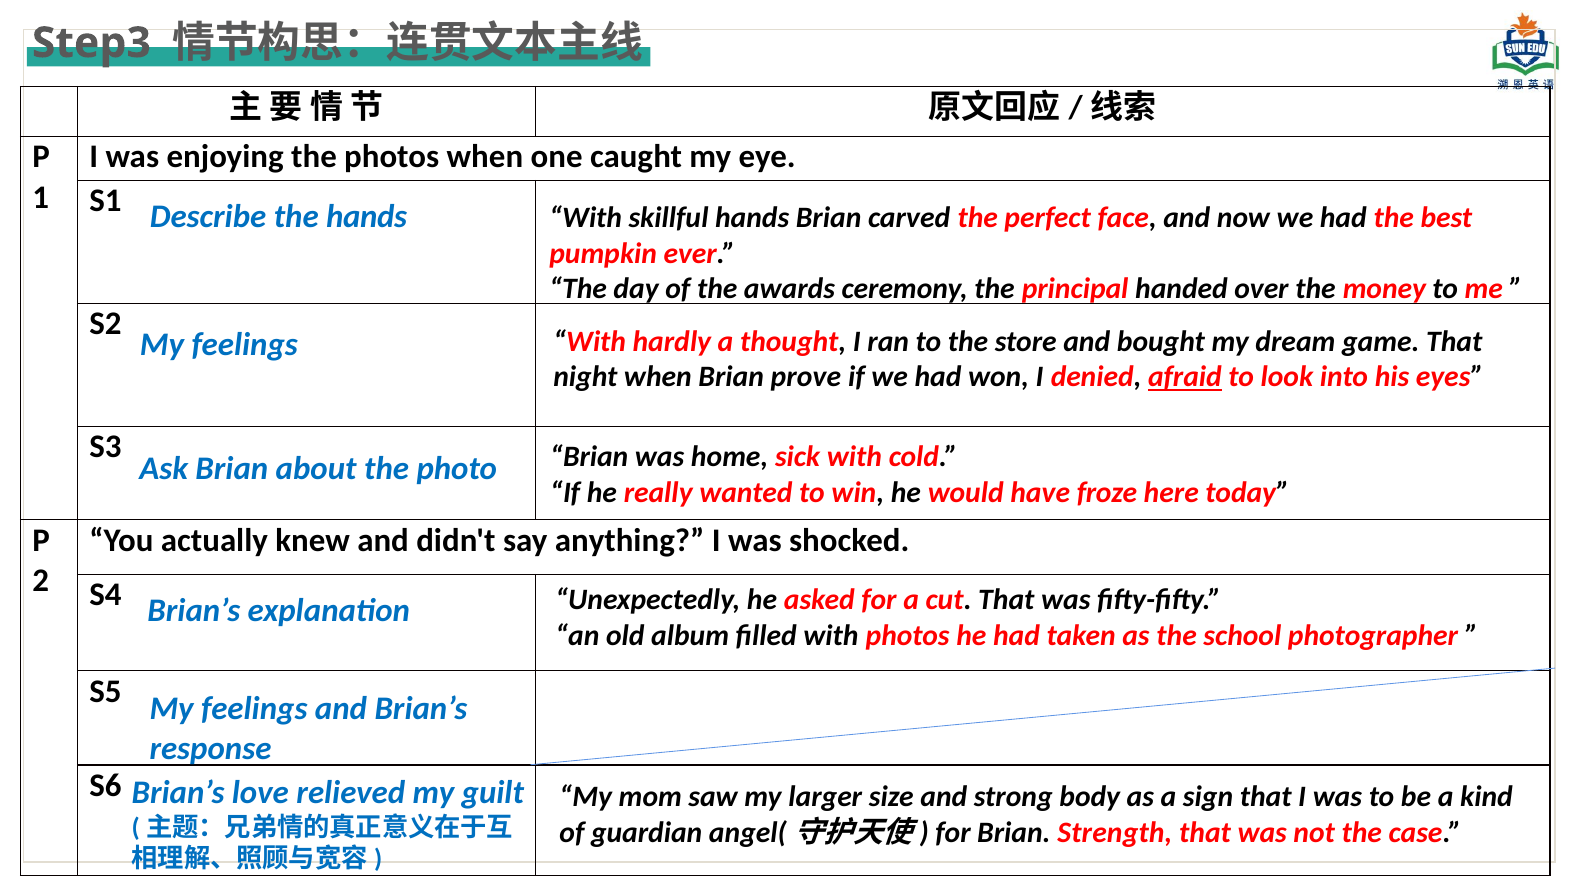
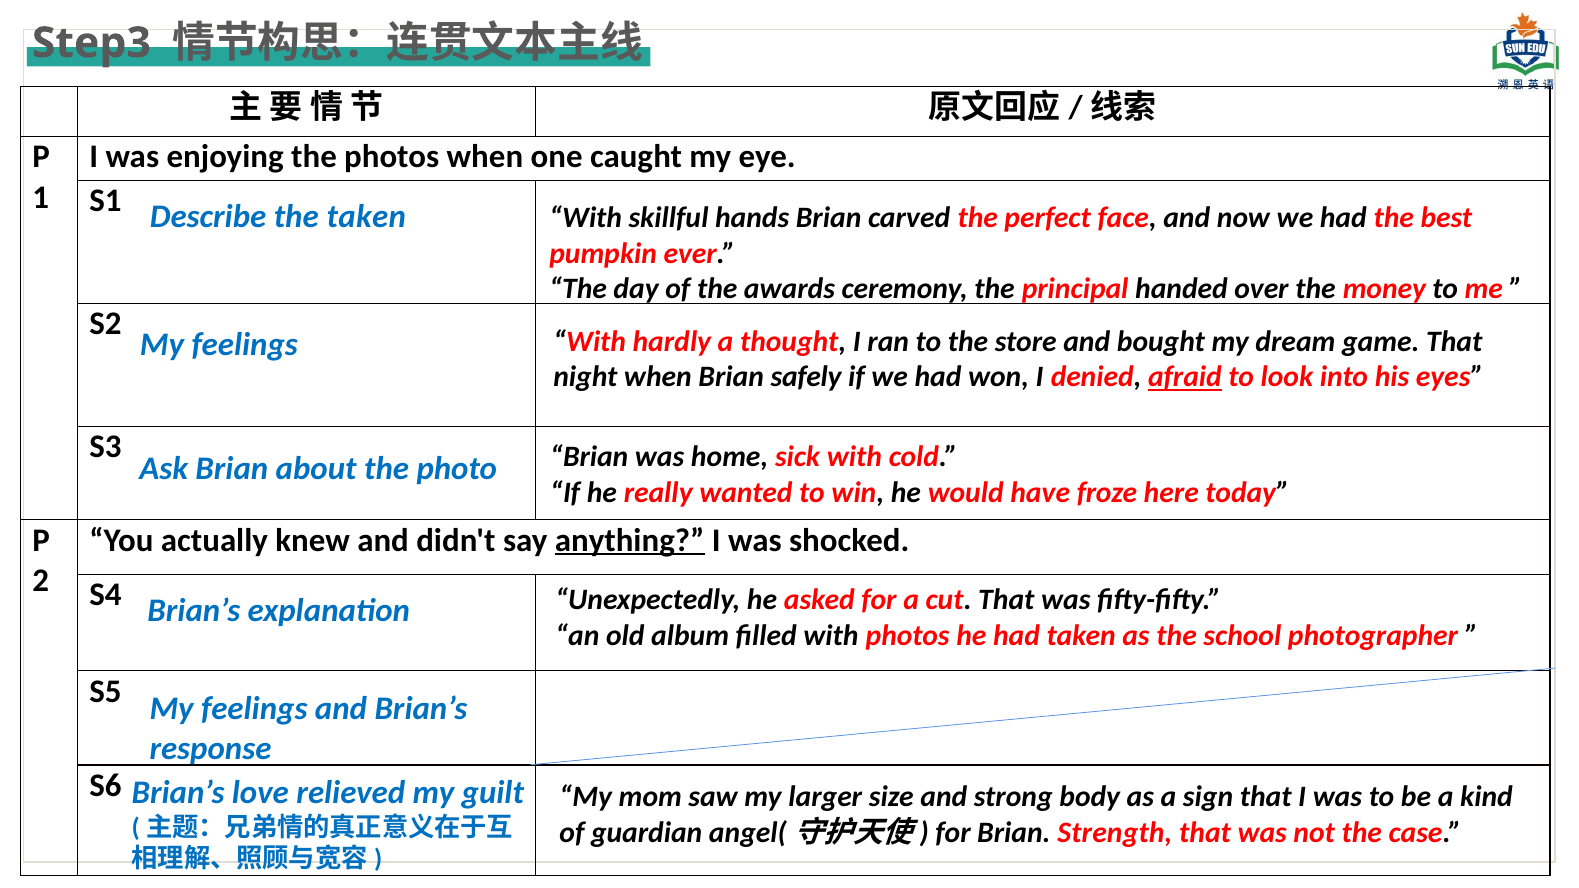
the hands: hands -> taken
prove: prove -> safely
anything underline: none -> present
